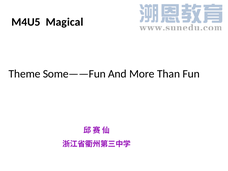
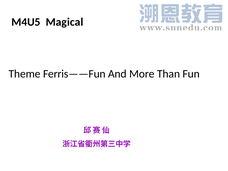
Some——Fun: Some——Fun -> Ferris——Fun
